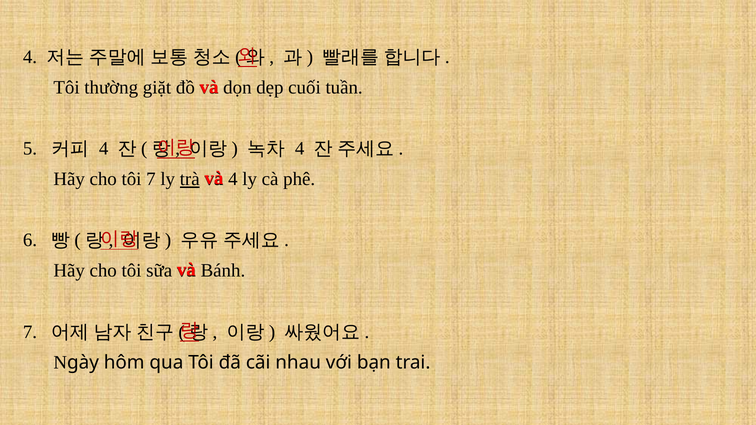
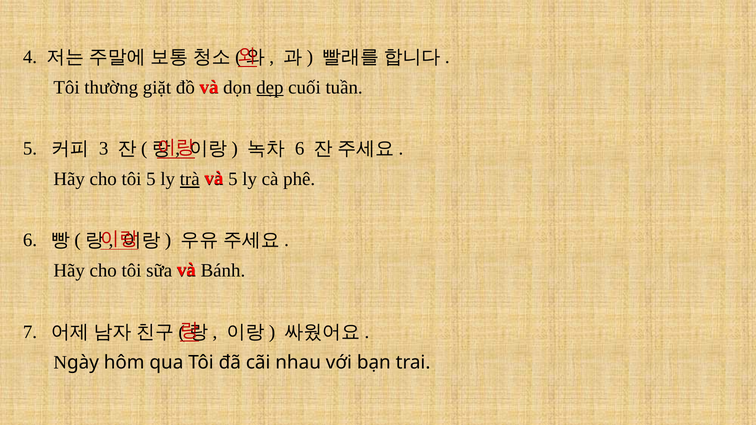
dẹp underline: none -> present
4 at (104, 149): 4 -> 3
4 at (300, 149): 4 -> 6
tôi 7: 7 -> 5
4 at (233, 179): 4 -> 5
